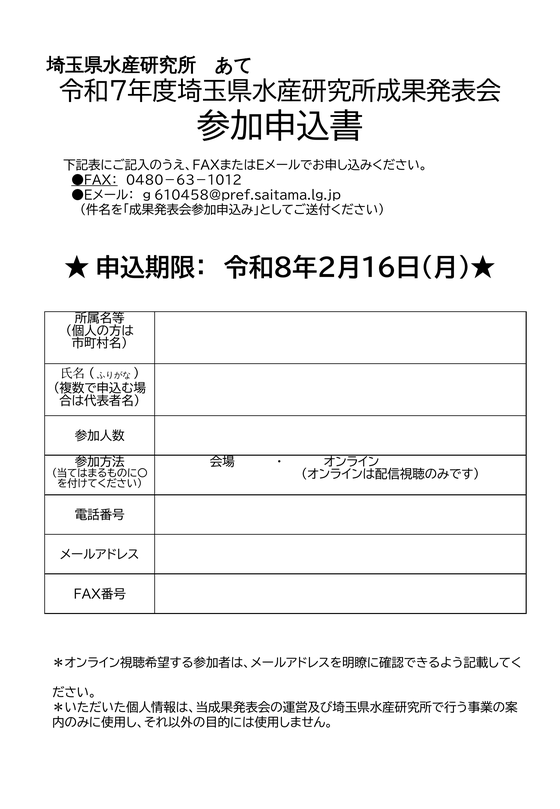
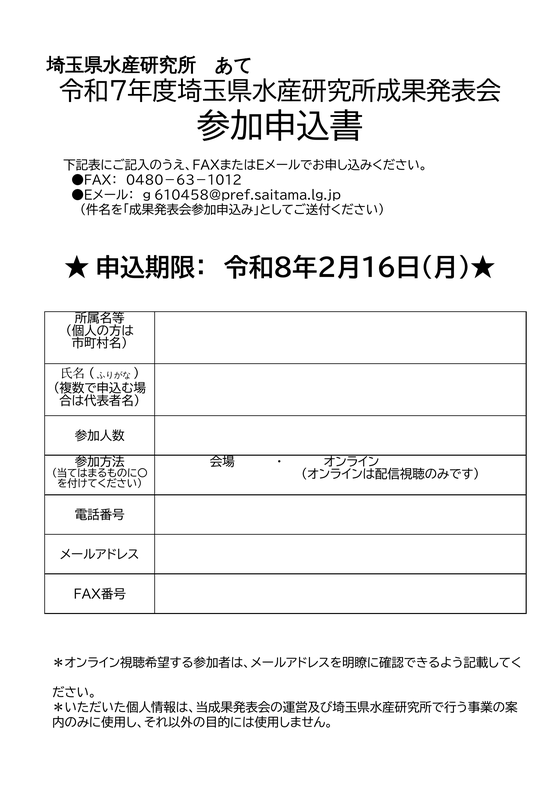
●ＦＡＸ： underline: present -> none
